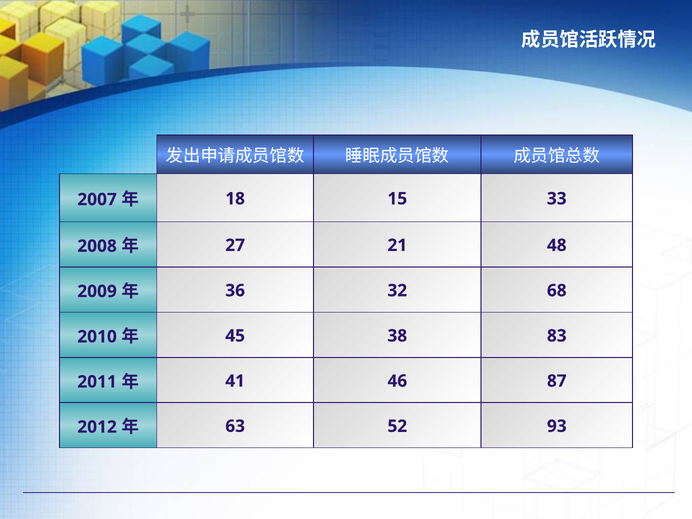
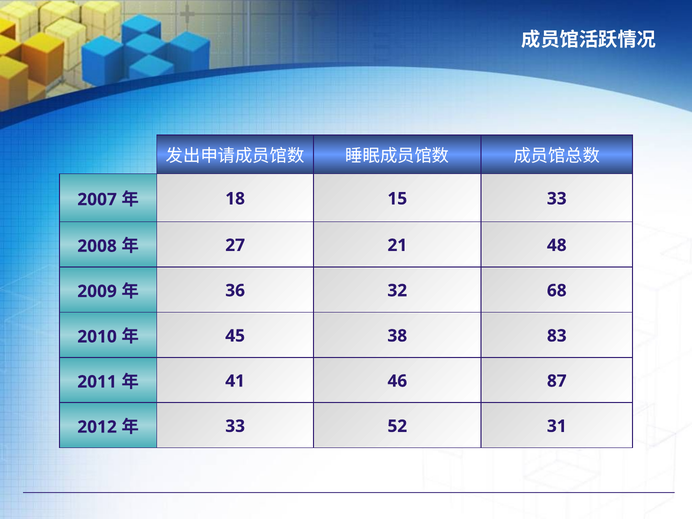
63 at (235, 426): 63 -> 33
93: 93 -> 31
